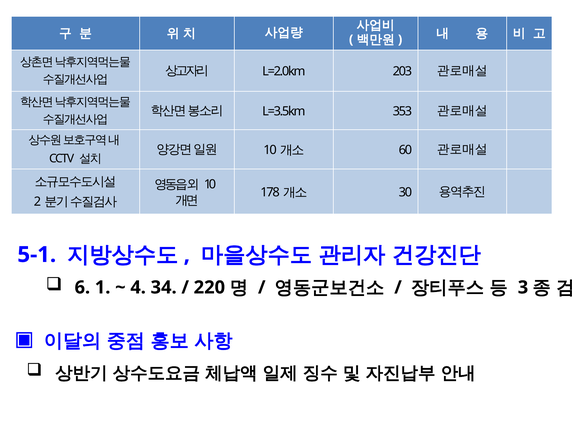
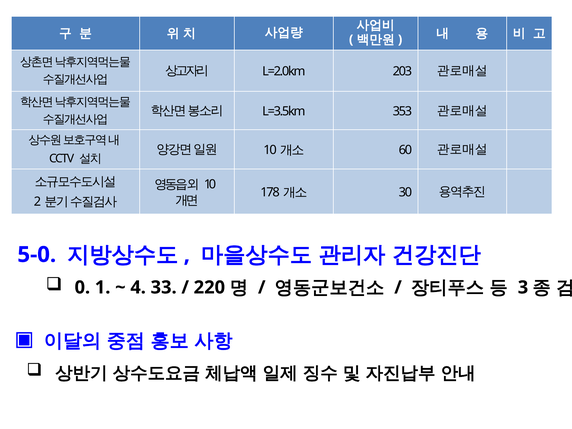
5-1: 5-1 -> 5-0
6: 6 -> 0
34: 34 -> 33
